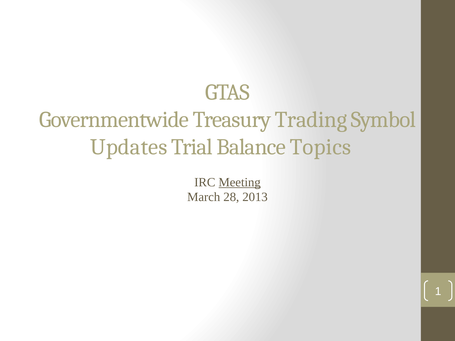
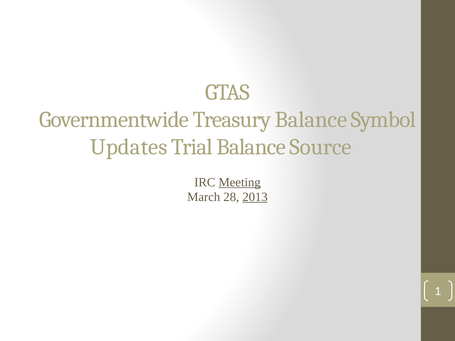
Treasury Trading: Trading -> Balance
Topics: Topics -> Source
2013 underline: none -> present
